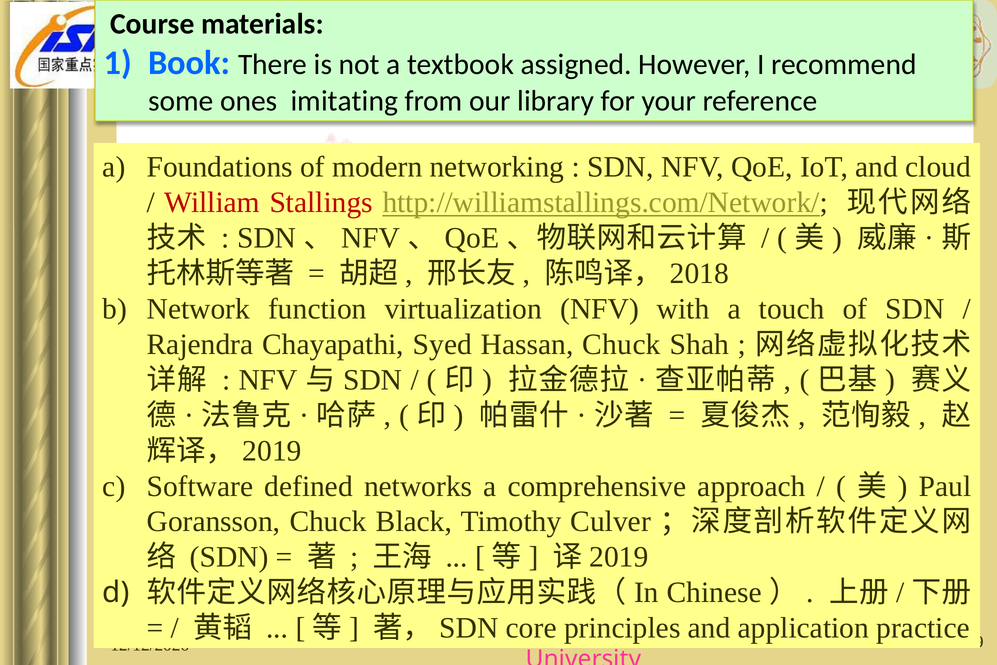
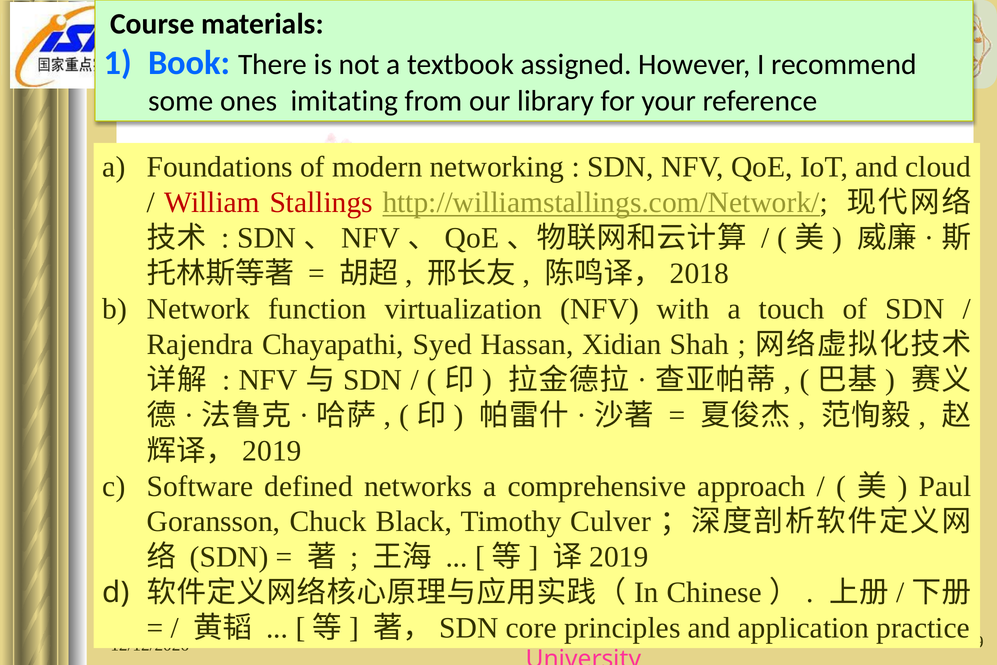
Hassan Chuck: Chuck -> Xidian
